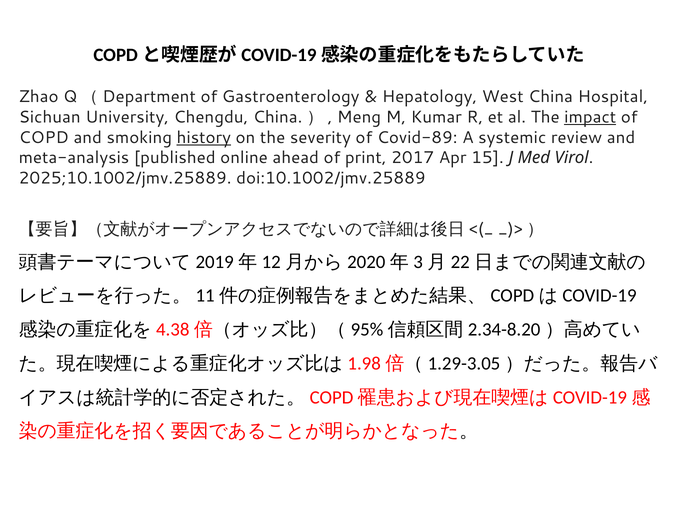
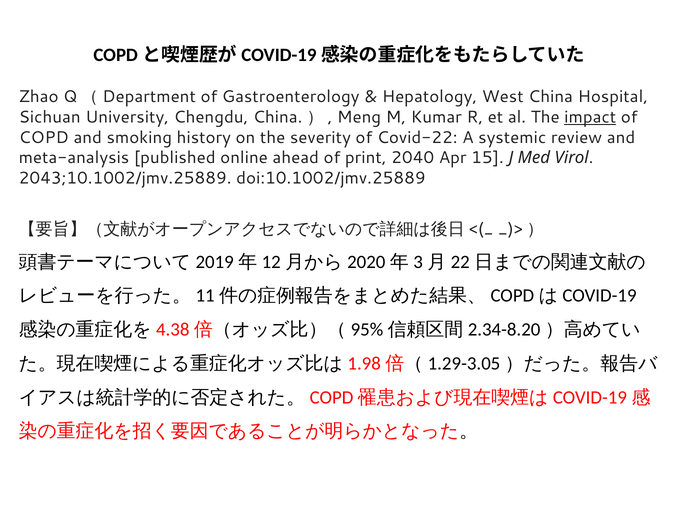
history underline: present -> none
Covid-89: Covid-89 -> Covid-22
2017: 2017 -> 2040
2025;10.1002/jmv.25889: 2025;10.1002/jmv.25889 -> 2043;10.1002/jmv.25889
